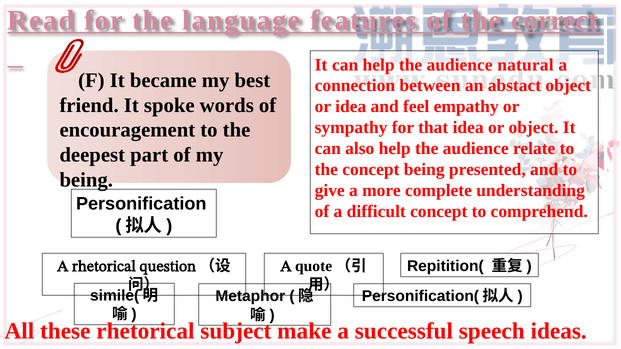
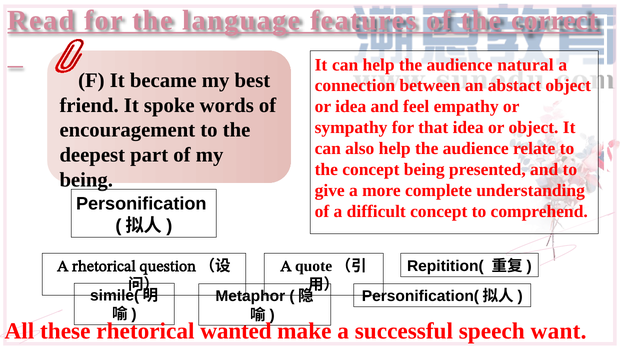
subject: subject -> wanted
ideas: ideas -> want
